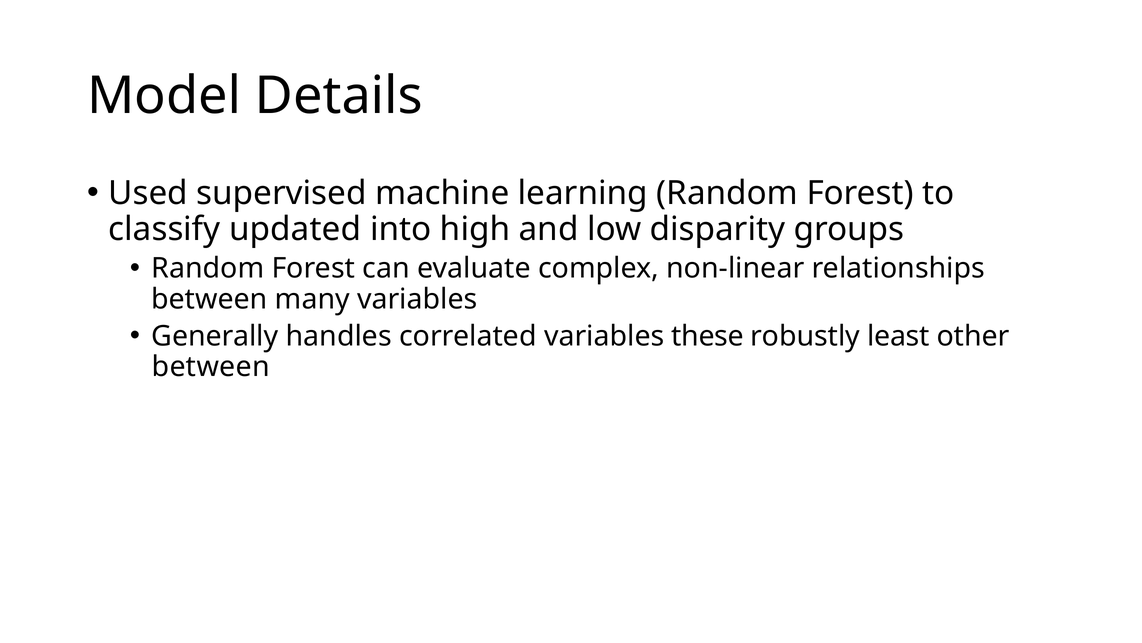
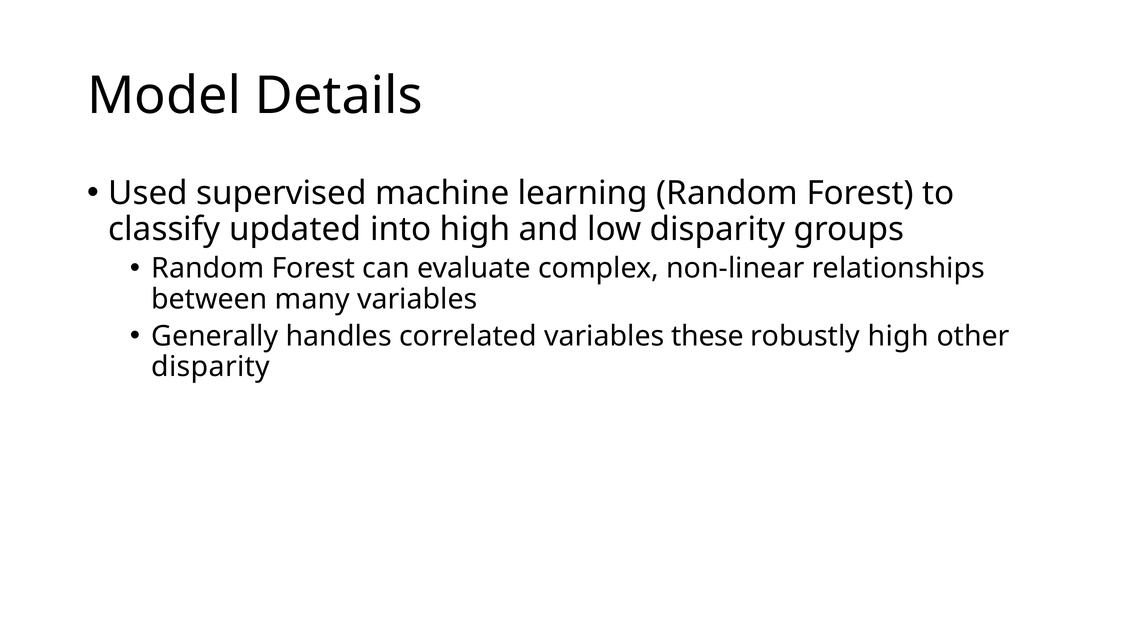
robustly least: least -> high
between at (211, 367): between -> disparity
